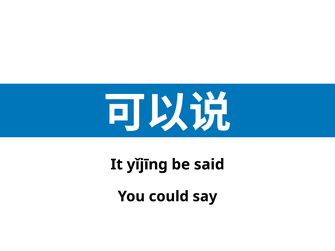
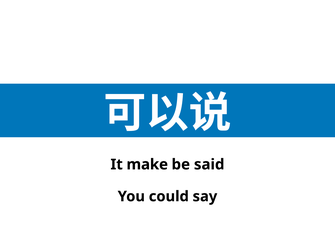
yǐjīng: yǐjīng -> make
